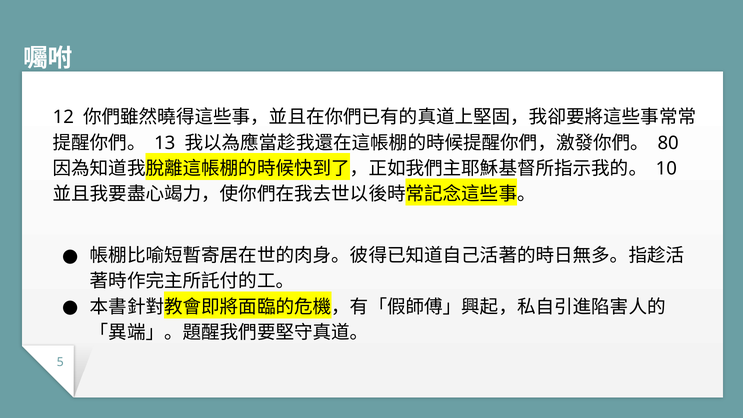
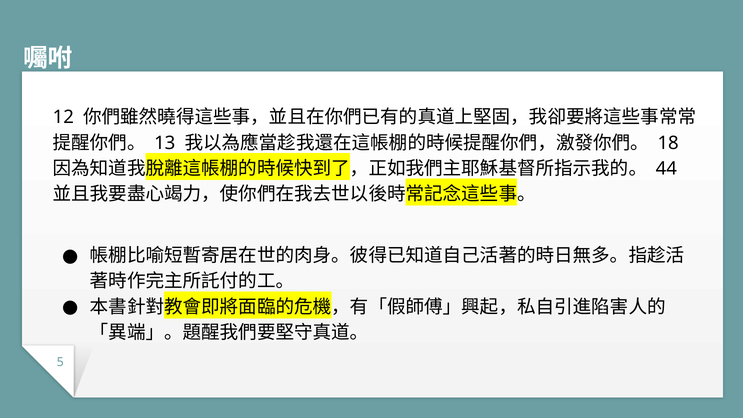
80: 80 -> 18
10: 10 -> 44
